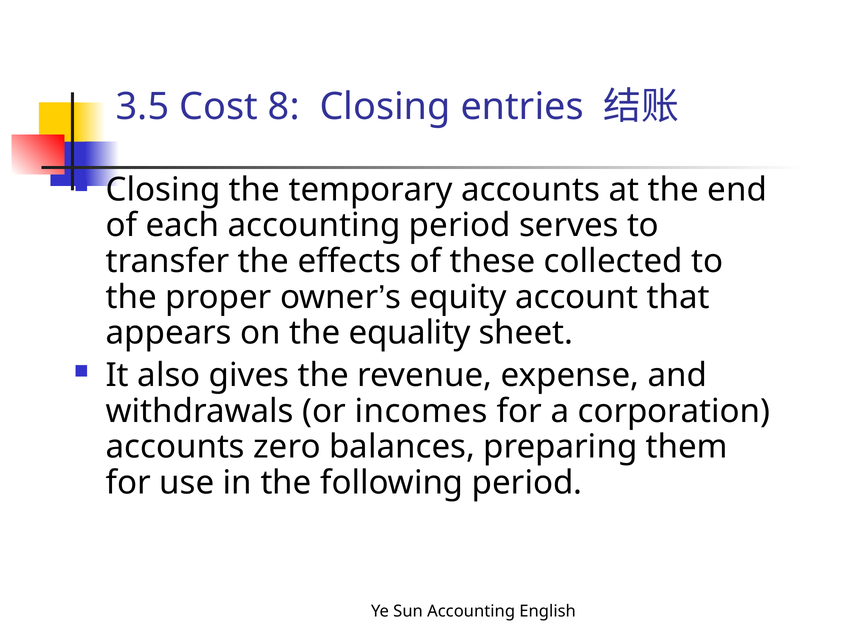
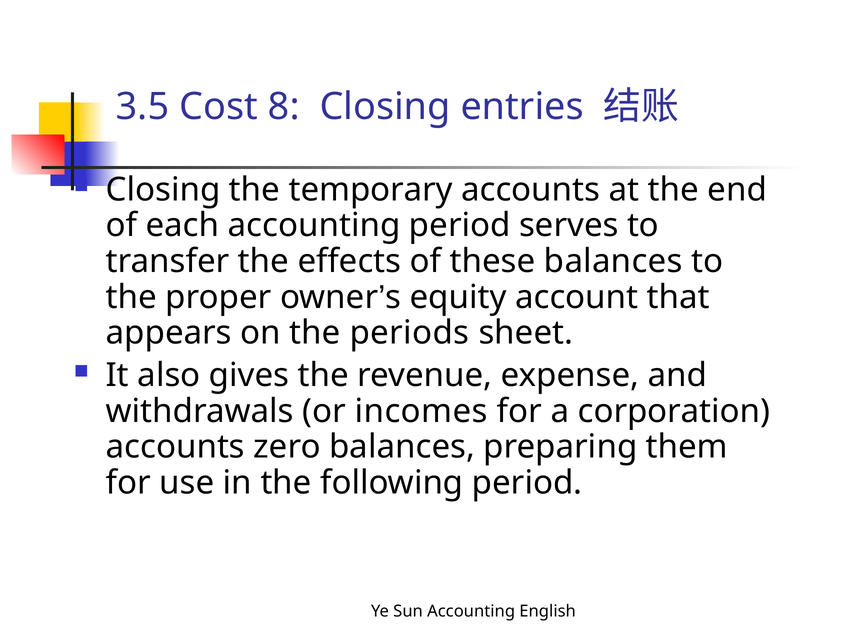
these collected: collected -> balances
equality: equality -> periods
